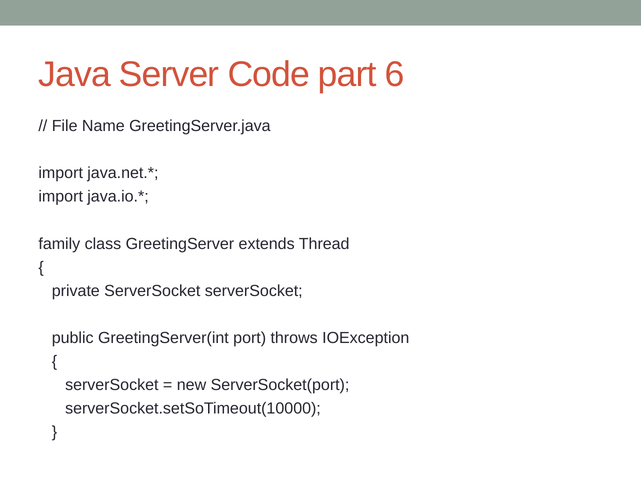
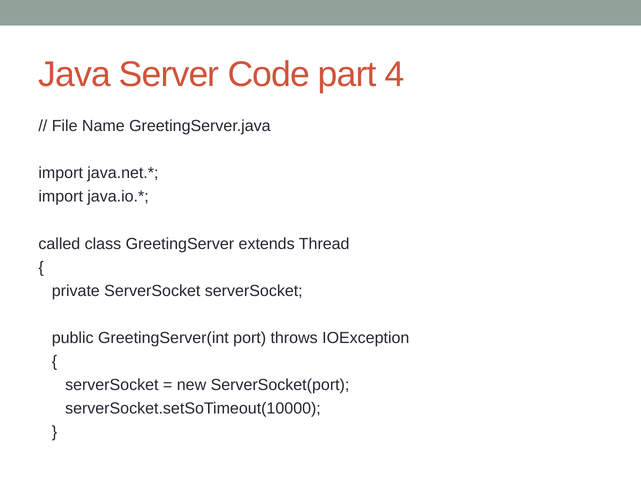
6: 6 -> 4
family: family -> called
